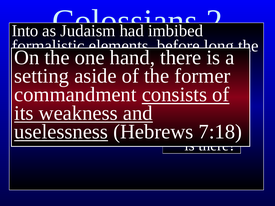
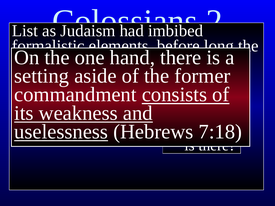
Into: Into -> List
